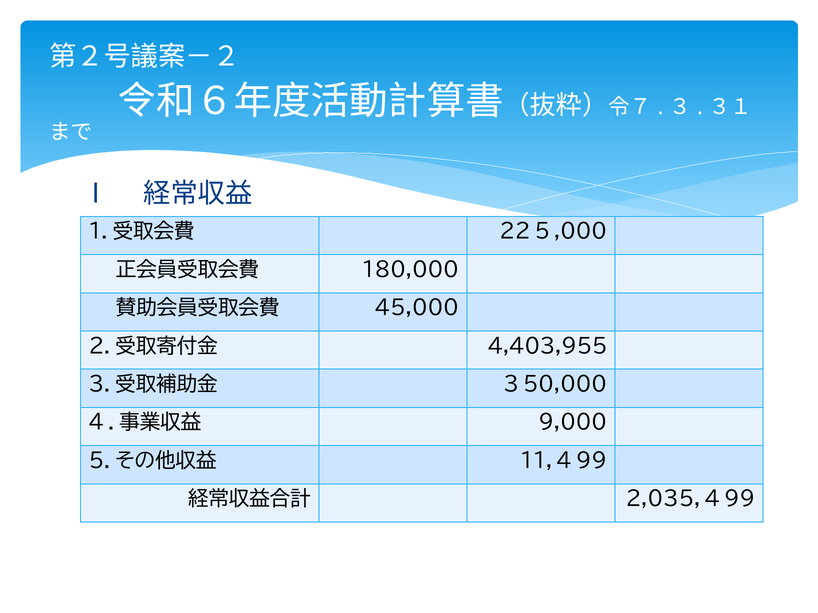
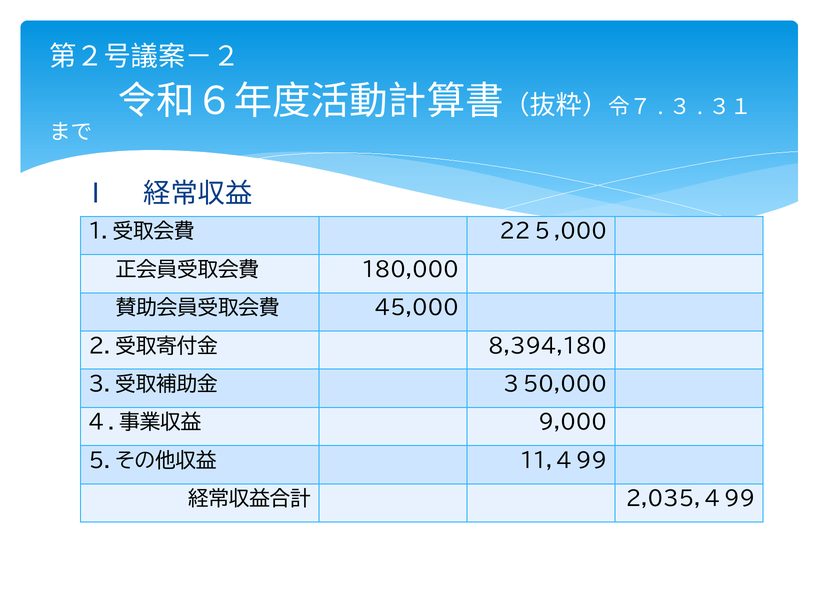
4,403,955: 4,403,955 -> 8,394,180
